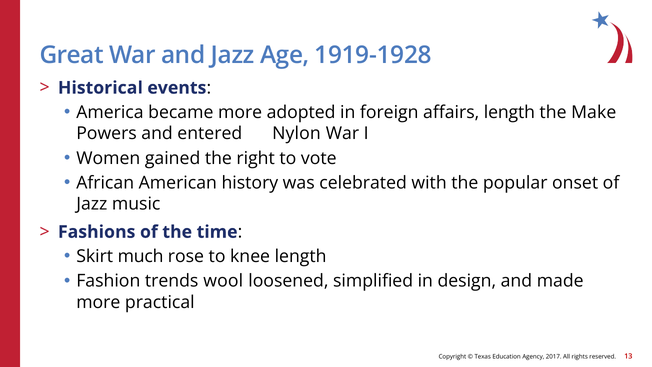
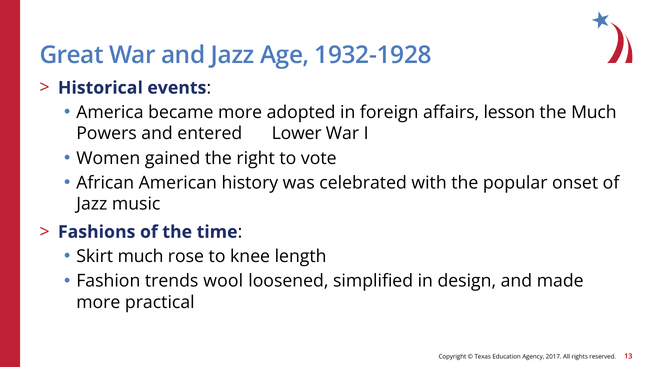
1919-1928: 1919-1928 -> 1932-1928
affairs length: length -> lesson
the Make: Make -> Much
Nylon: Nylon -> Lower
